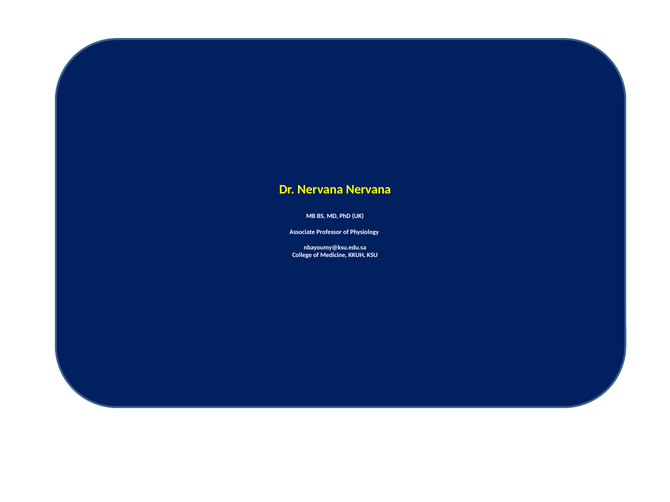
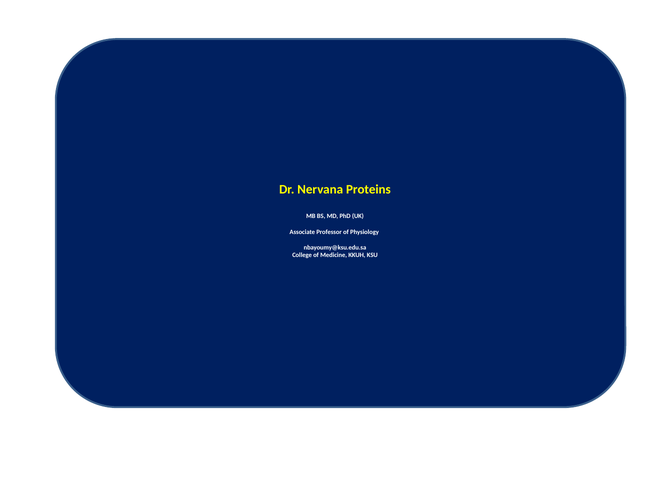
Nervana Nervana: Nervana -> Proteins
